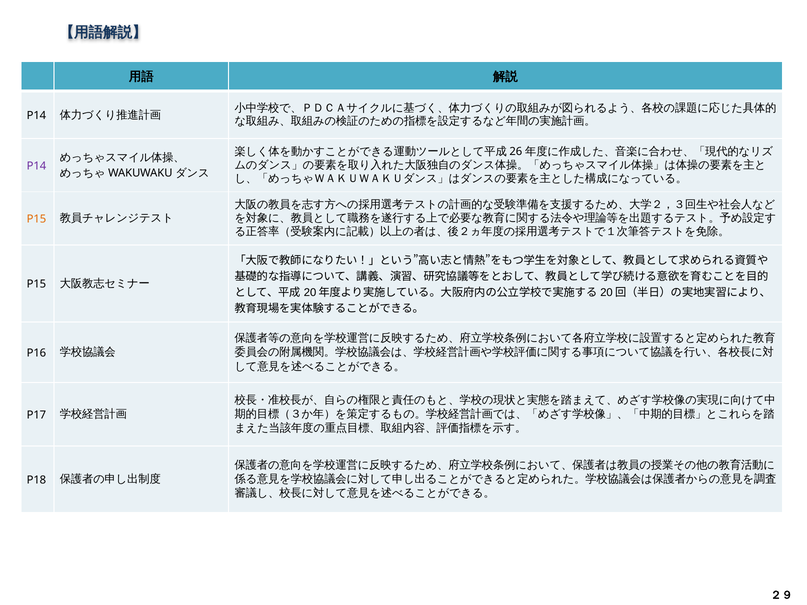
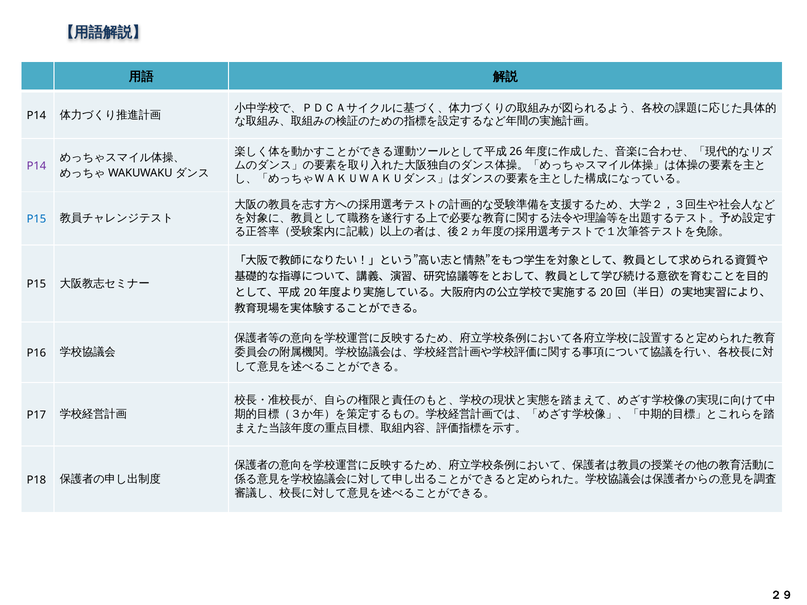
P15 at (36, 219) colour: orange -> blue
